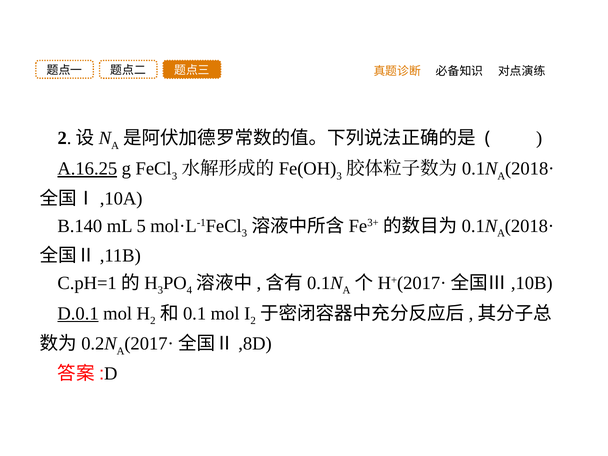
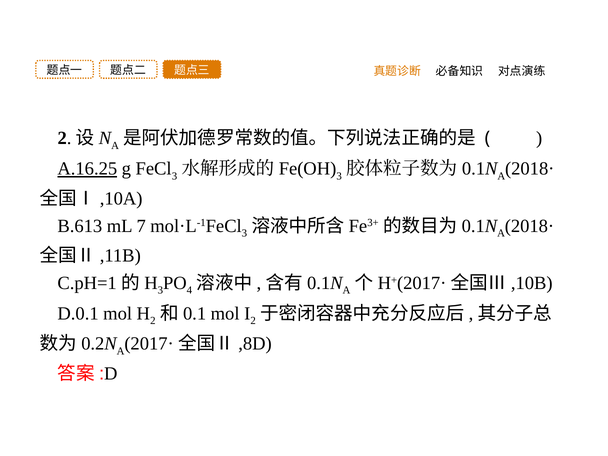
B.140: B.140 -> B.613
5: 5 -> 7
D.0.1 underline: present -> none
